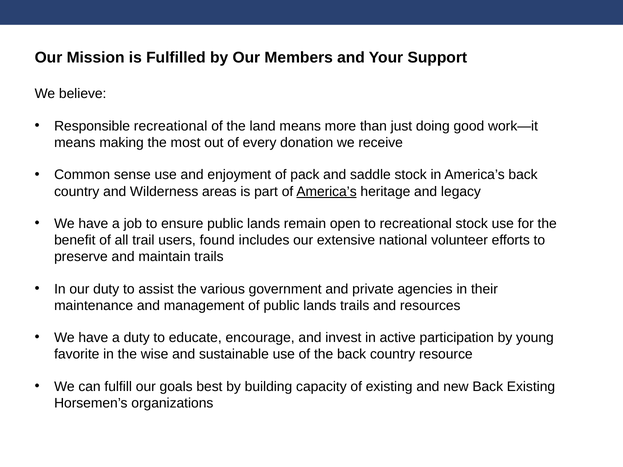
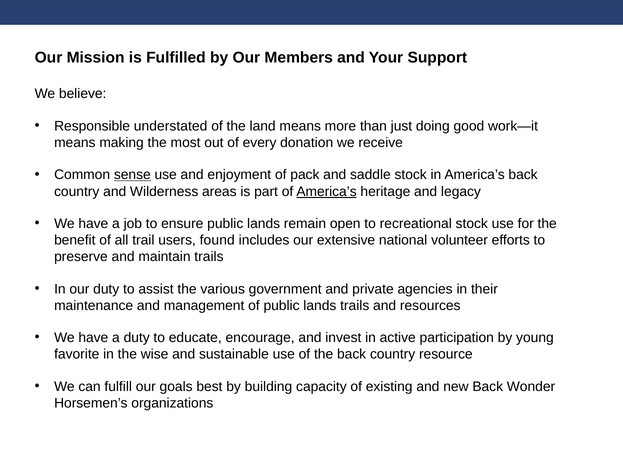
Responsible recreational: recreational -> understated
sense underline: none -> present
Back Existing: Existing -> Wonder
